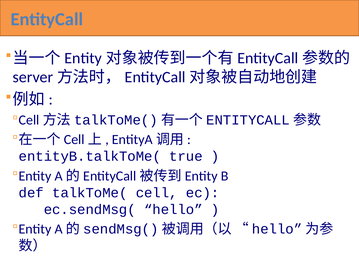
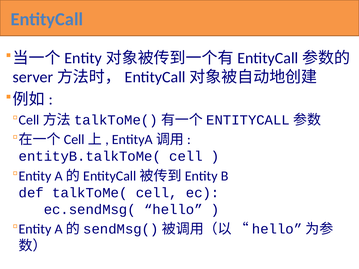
entityB.talkToMe( true: true -> cell
